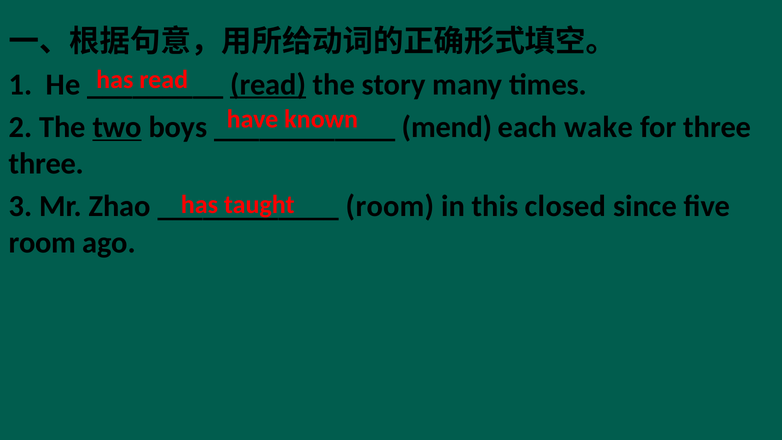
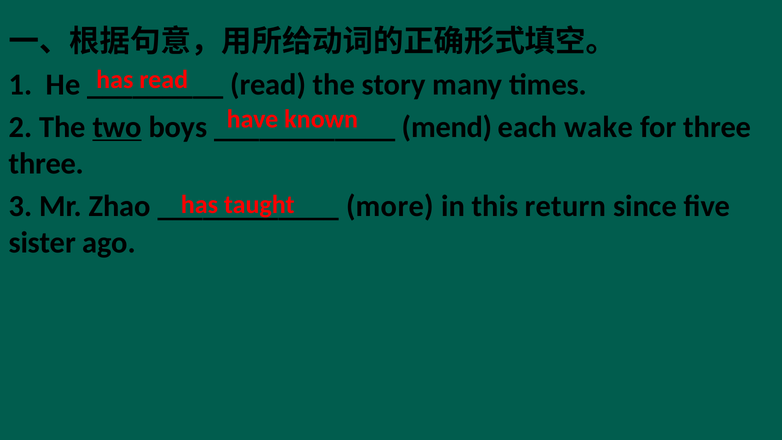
read at (268, 84) underline: present -> none
room at (390, 206): room -> more
closed: closed -> return
room at (42, 243): room -> sister
